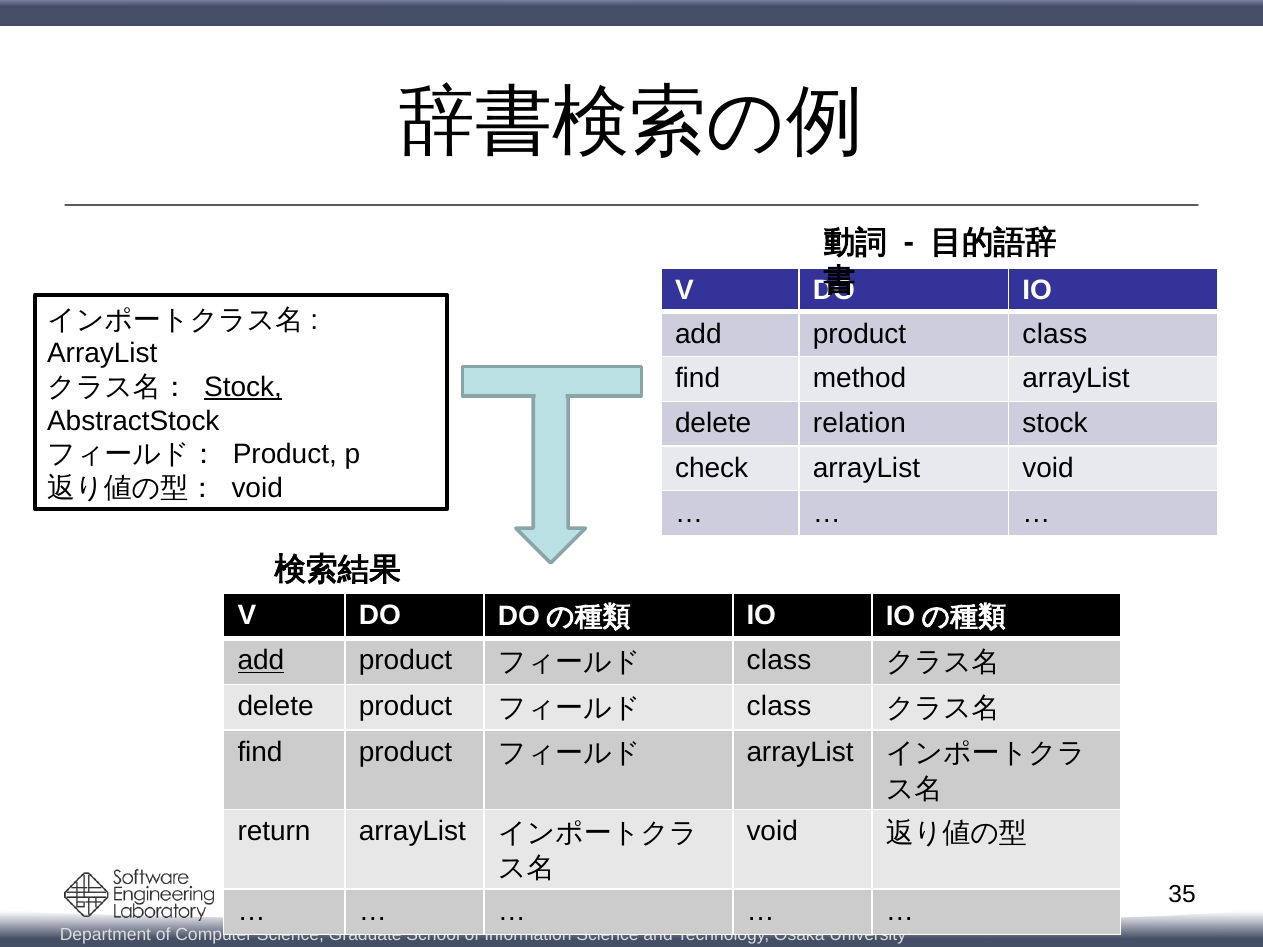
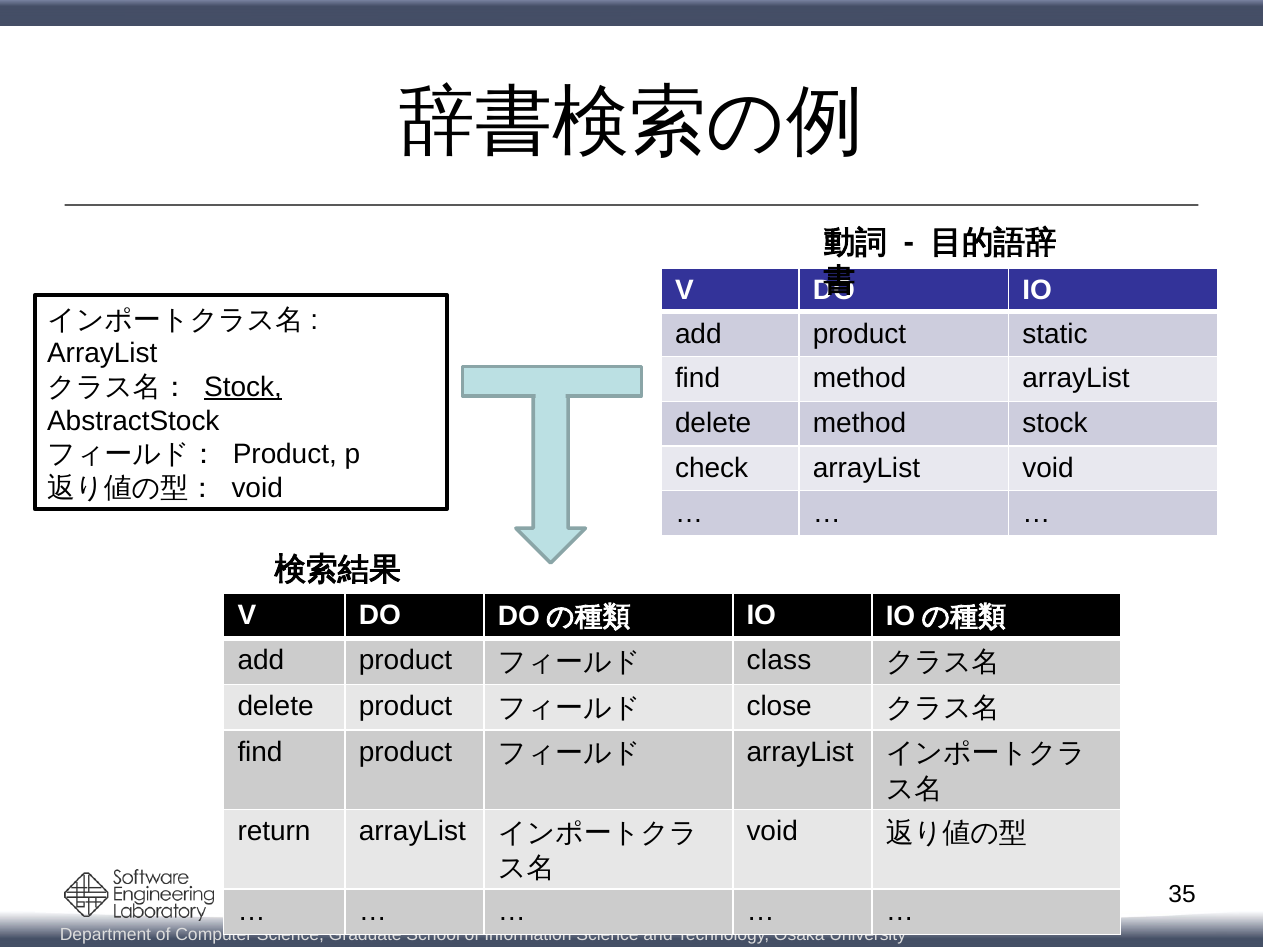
product class: class -> static
delete relation: relation -> method
add at (261, 661) underline: present -> none
class at (779, 706): class -> close
